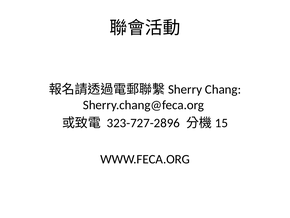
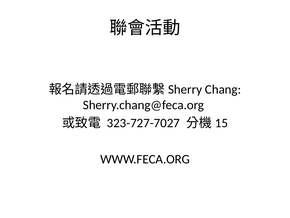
323-727-2896: 323-727-2896 -> 323-727-7027
